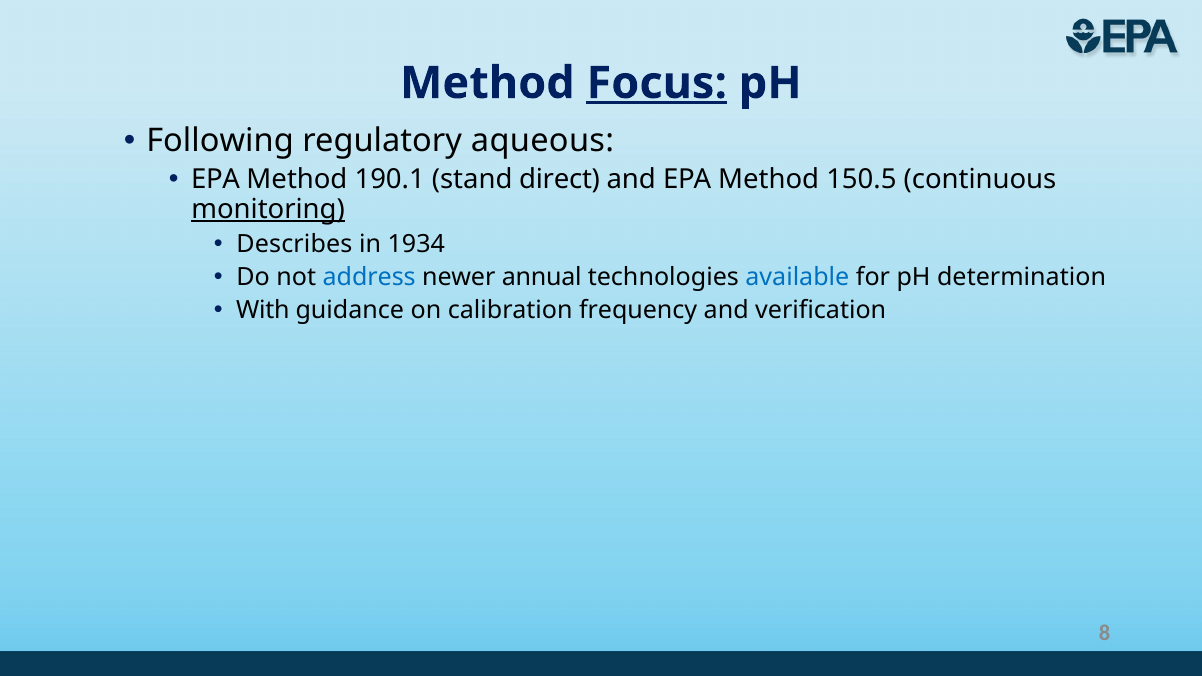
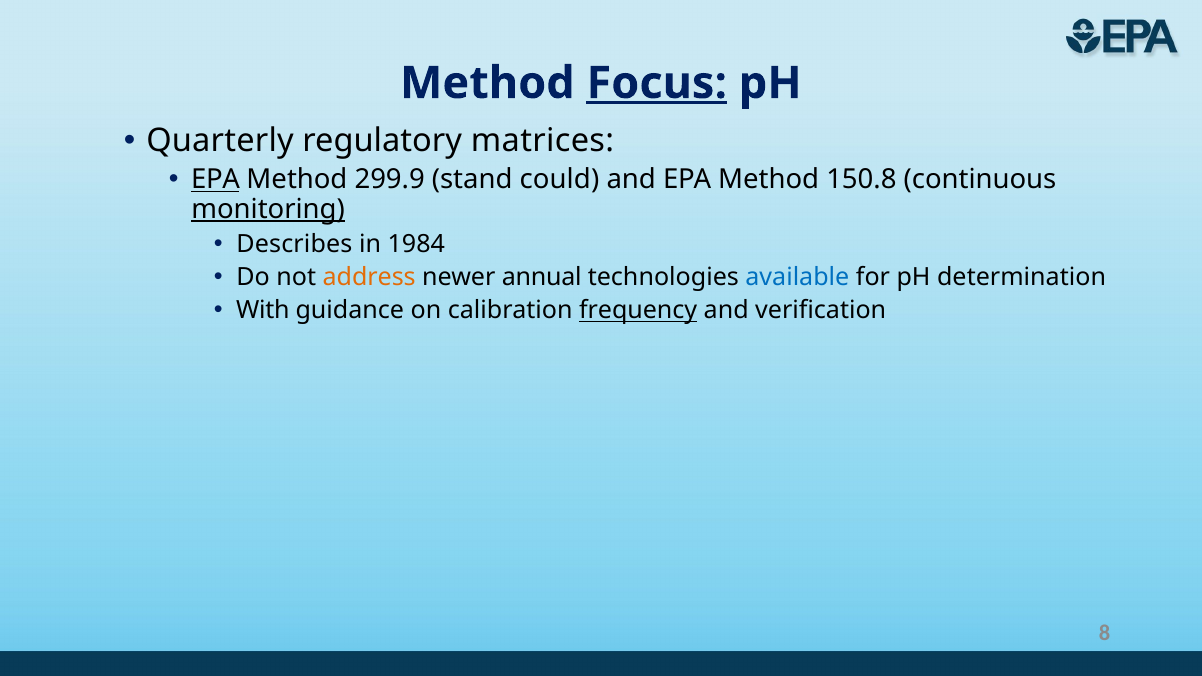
Following: Following -> Quarterly
aqueous: aqueous -> matrices
EPA at (216, 180) underline: none -> present
190.1: 190.1 -> 299.9
direct: direct -> could
150.5: 150.5 -> 150.8
1934: 1934 -> 1984
address colour: blue -> orange
frequency underline: none -> present
